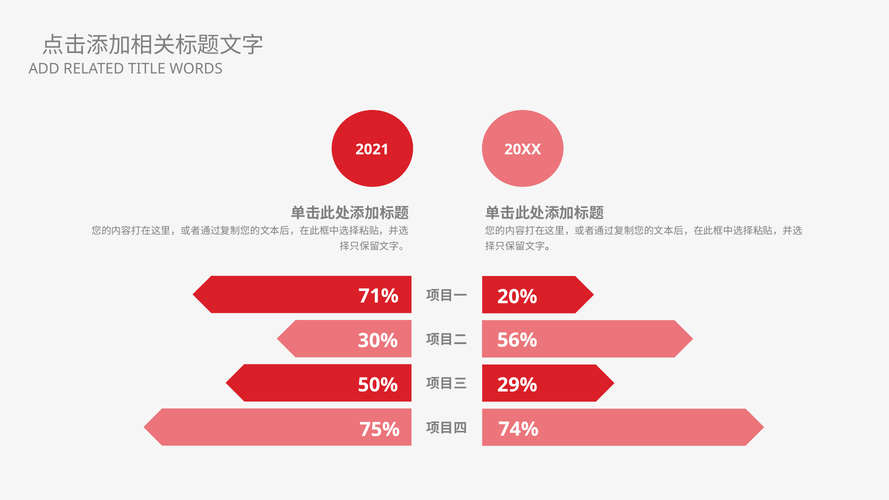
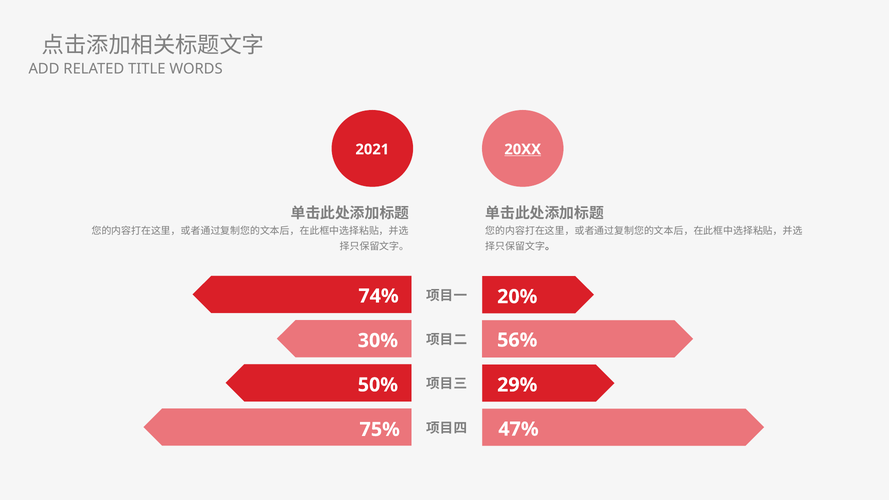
20XX underline: none -> present
71%: 71% -> 74%
74%: 74% -> 47%
